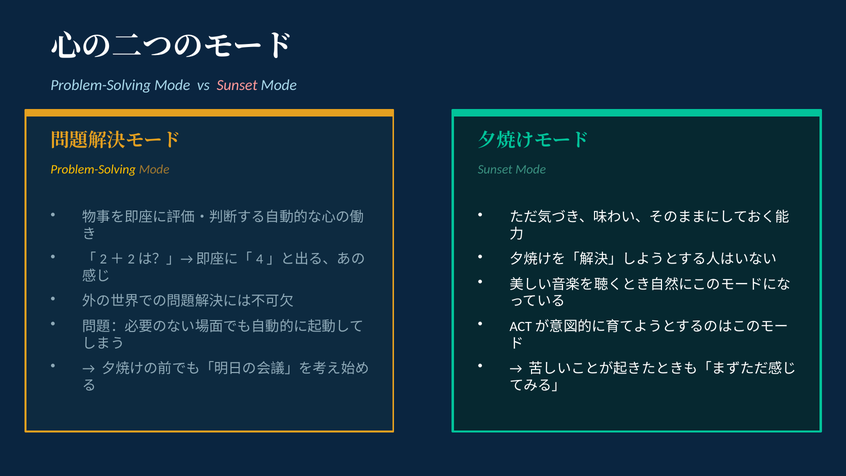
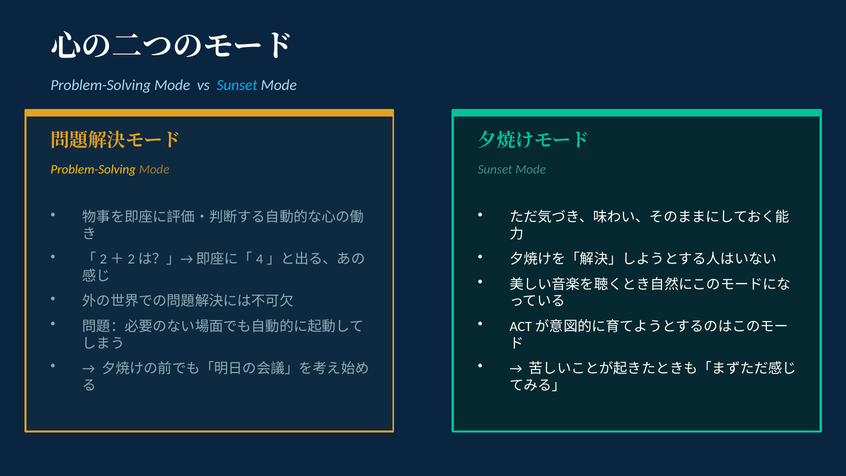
Sunset at (237, 85) colour: pink -> light blue
